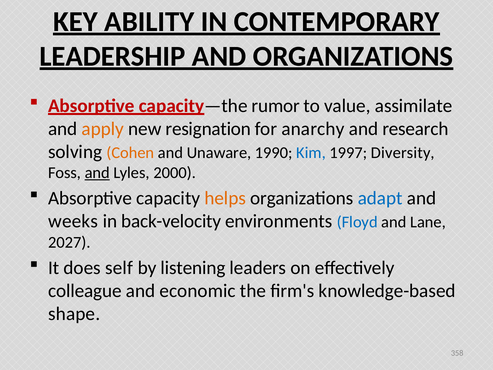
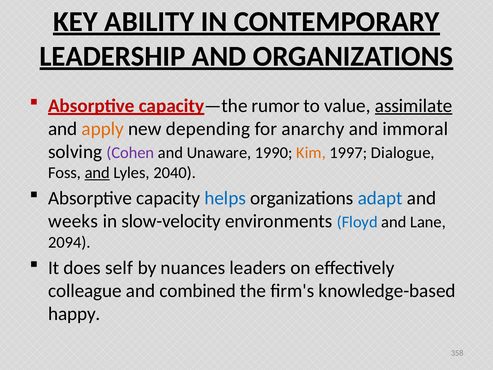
assimilate underline: none -> present
resignation: resignation -> depending
research: research -> immoral
Cohen colour: orange -> purple
Kim colour: blue -> orange
Diversity: Diversity -> Dialogue
2000: 2000 -> 2040
helps colour: orange -> blue
back-velocity: back-velocity -> slow-velocity
2027: 2027 -> 2094
listening: listening -> nuances
economic: economic -> combined
shape: shape -> happy
